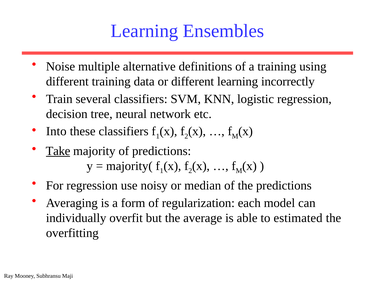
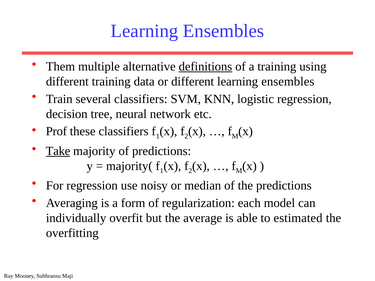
Noise: Noise -> Them
definitions underline: none -> present
different learning incorrectly: incorrectly -> ensembles
Into: Into -> Prof
